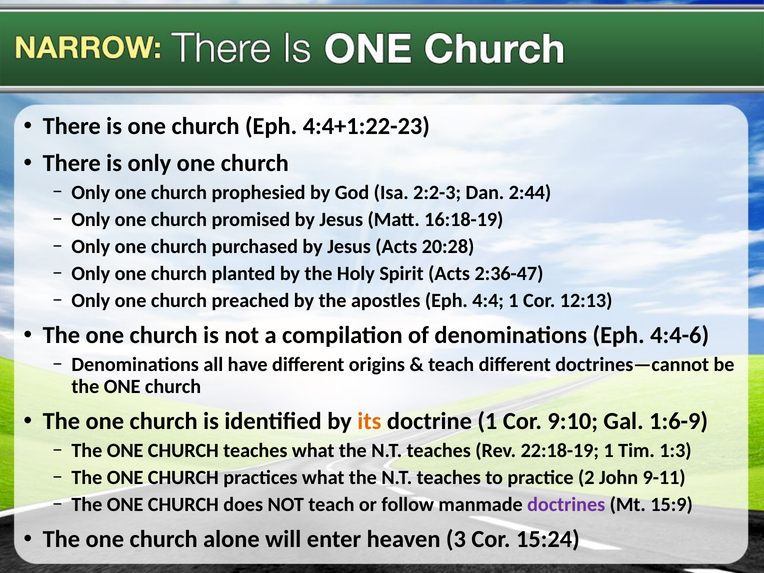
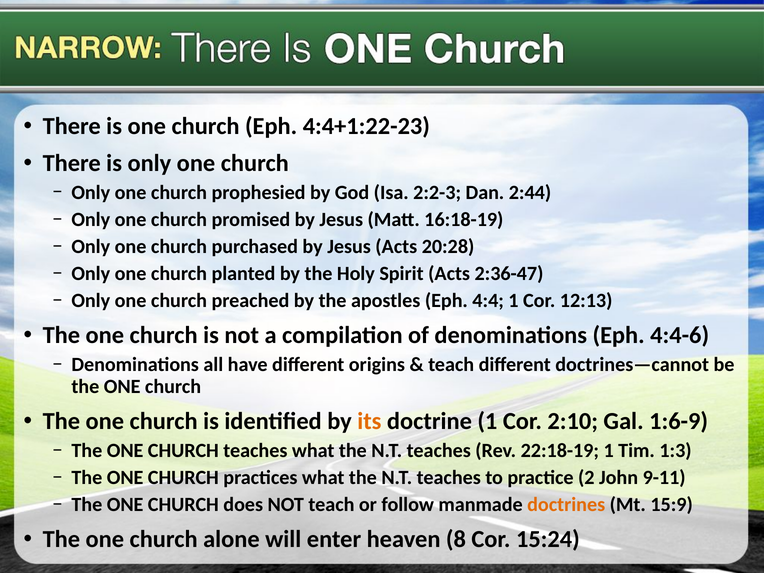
9:10: 9:10 -> 2:10
doctrines colour: purple -> orange
3: 3 -> 8
